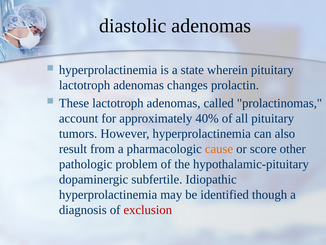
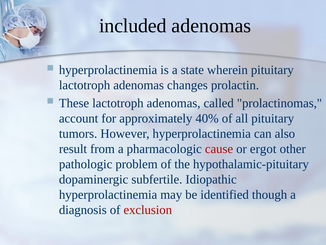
diastolic: diastolic -> included
cause colour: orange -> red
score: score -> ergot
